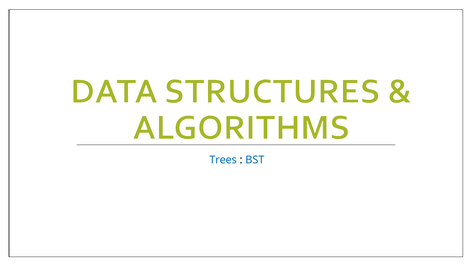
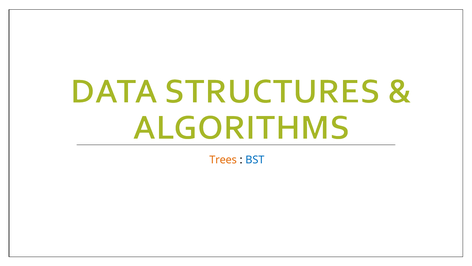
Trees colour: blue -> orange
